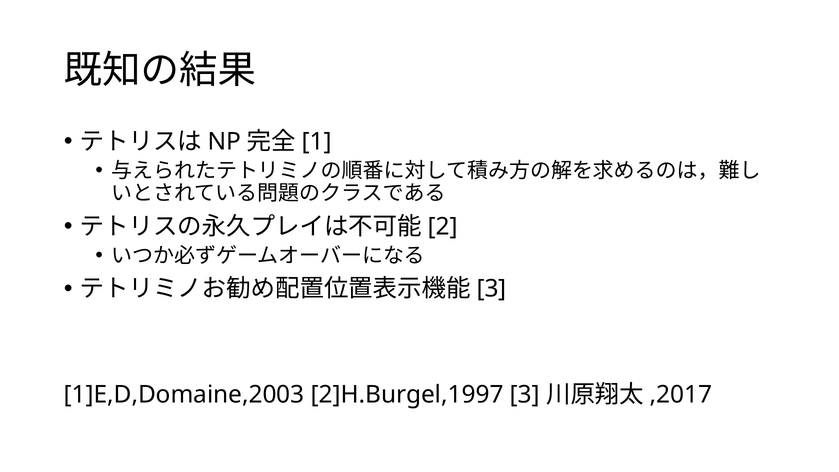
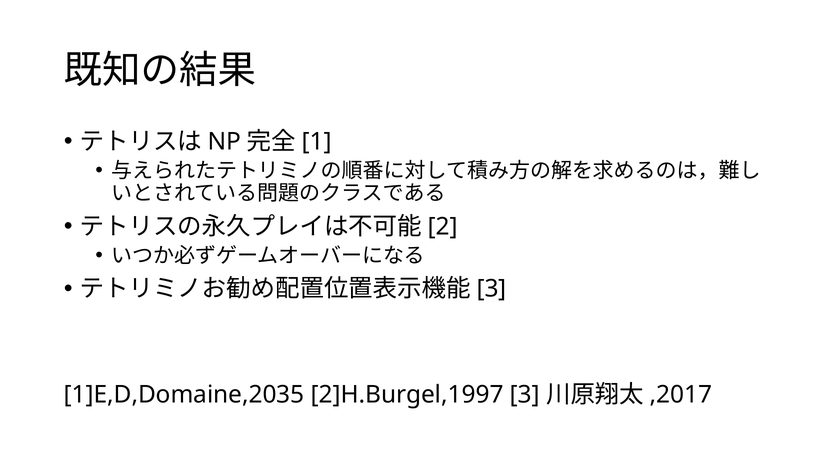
1]E,D,Domaine,2003: 1]E,D,Domaine,2003 -> 1]E,D,Domaine,2035
